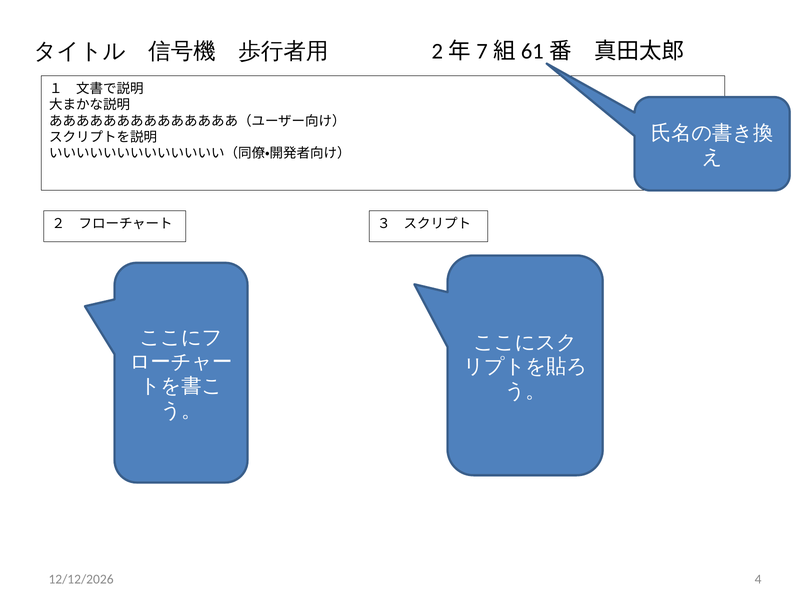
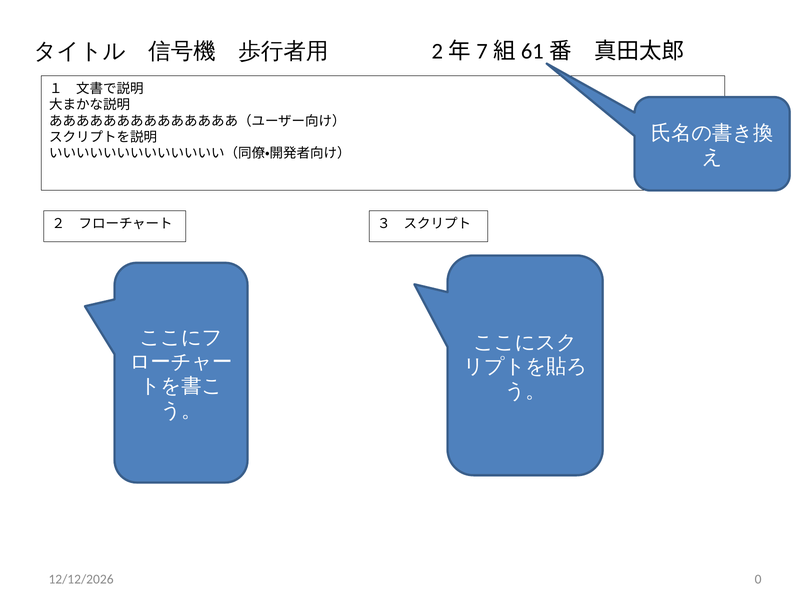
4: 4 -> 0
